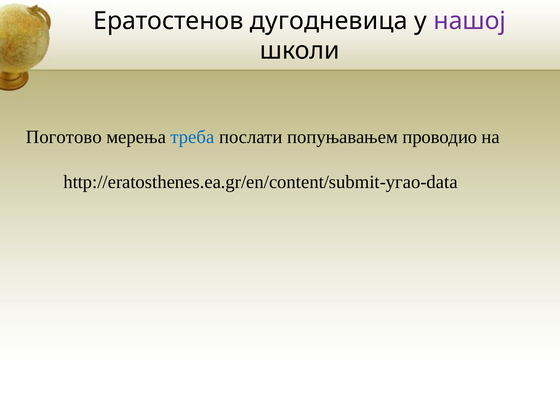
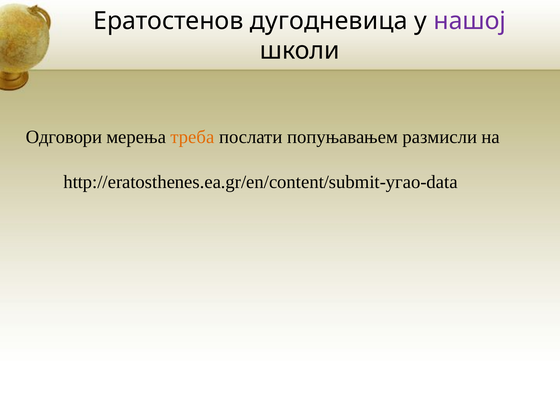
Поготово: Поготово -> Одговори
треба colour: blue -> orange
проводио: проводио -> размисли
